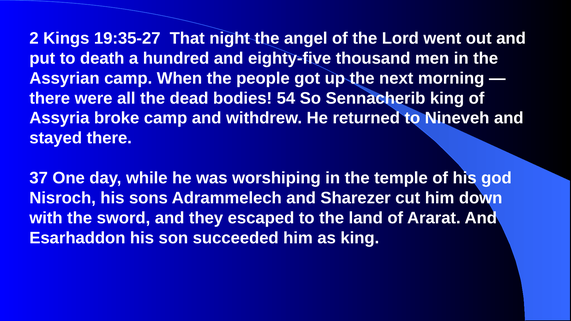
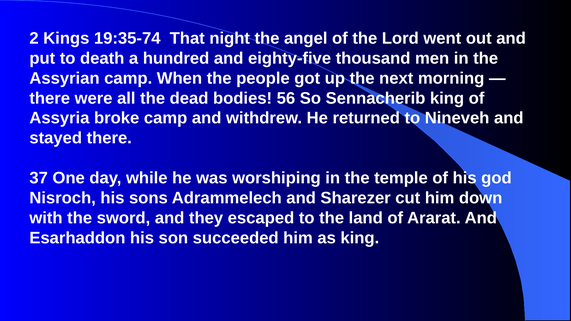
19:35-27: 19:35-27 -> 19:35-74
54: 54 -> 56
